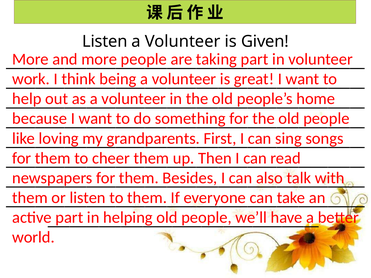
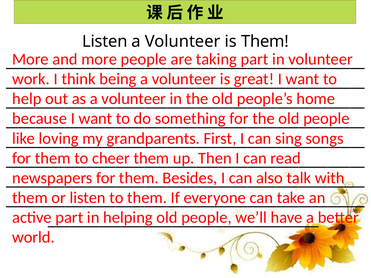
is Given: Given -> Them
